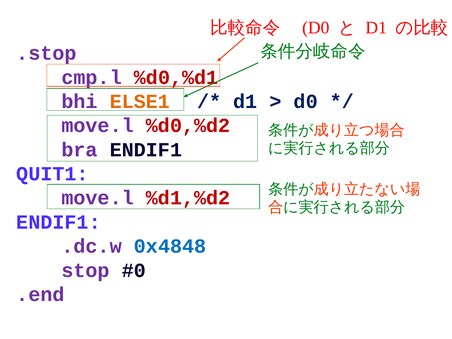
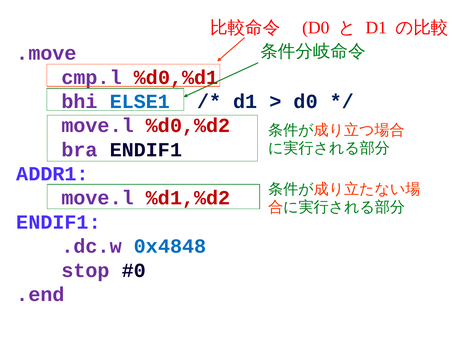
.stop: .stop -> .move
ELSE1 colour: orange -> blue
QUIT1: QUIT1 -> ADDR1
